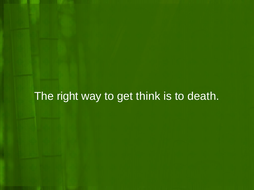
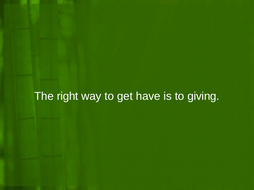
think: think -> have
death: death -> giving
